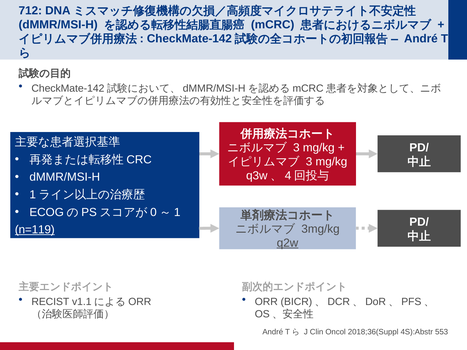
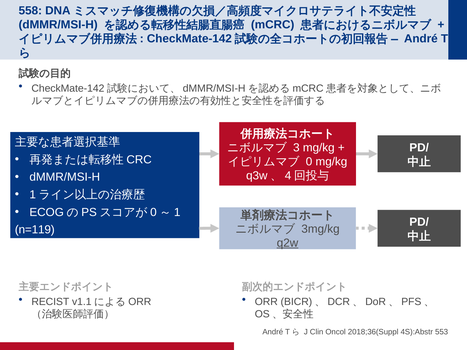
712: 712 -> 558
3 at (309, 162): 3 -> 0
n=119 underline: present -> none
